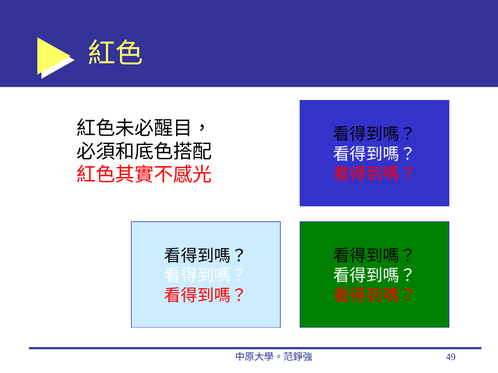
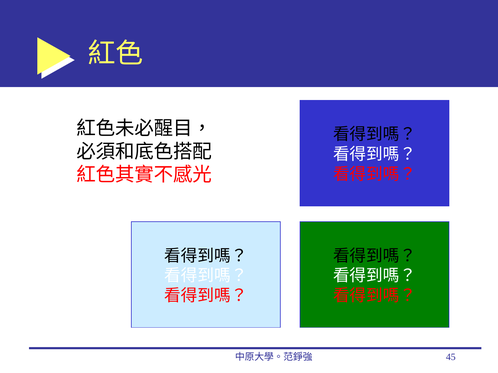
49: 49 -> 45
